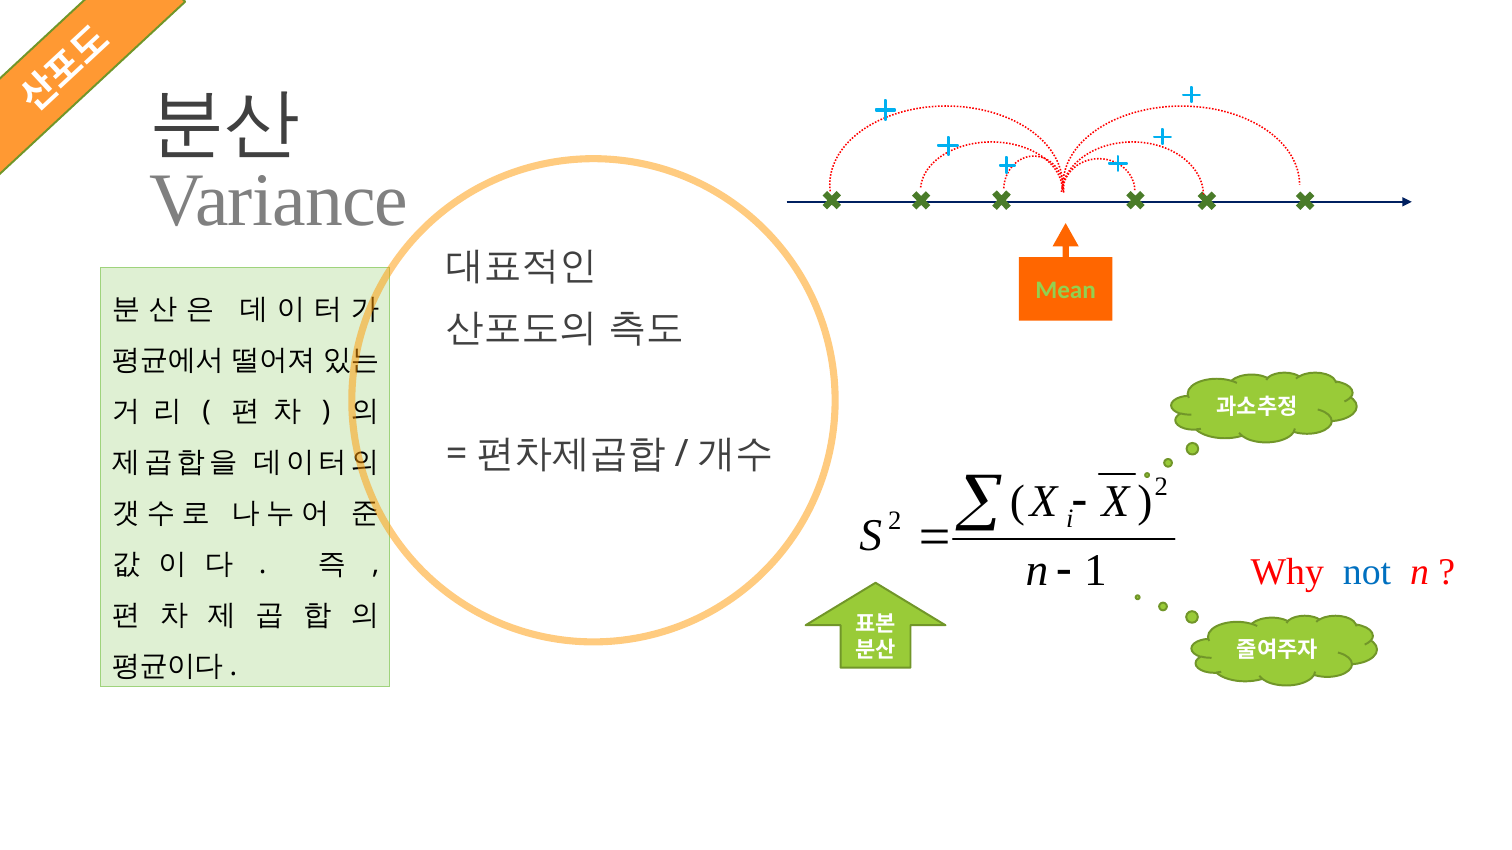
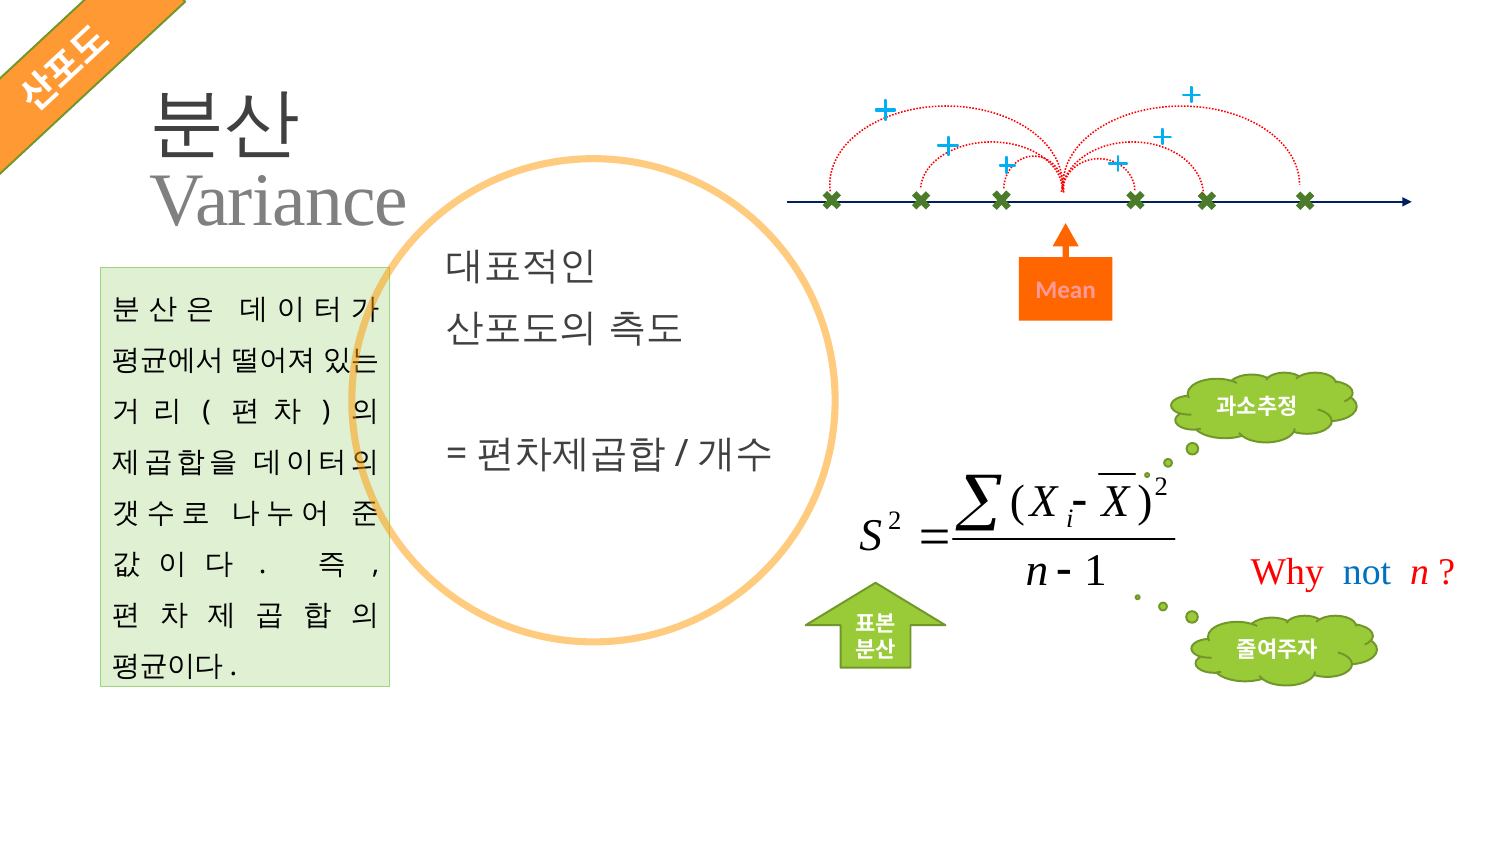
Mean colour: light green -> pink
